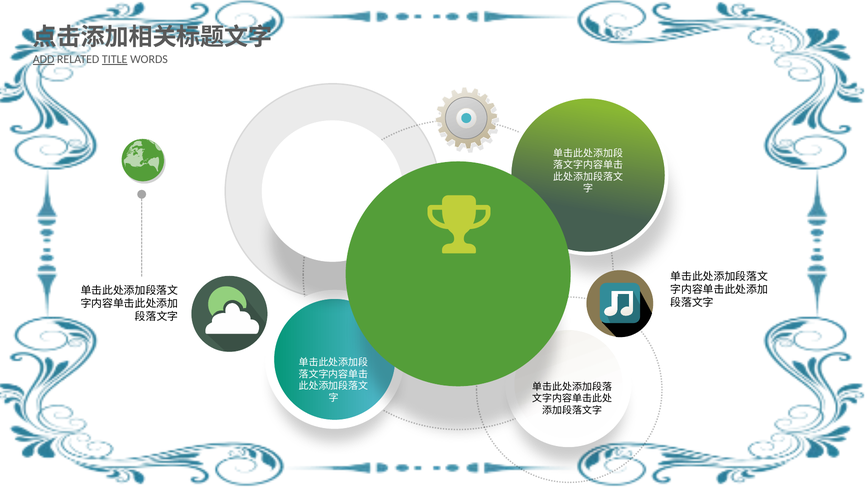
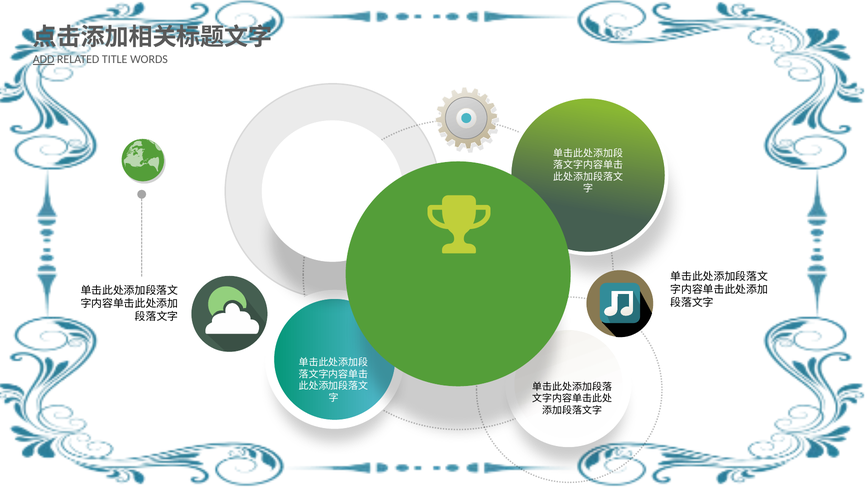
TITLE underline: present -> none
